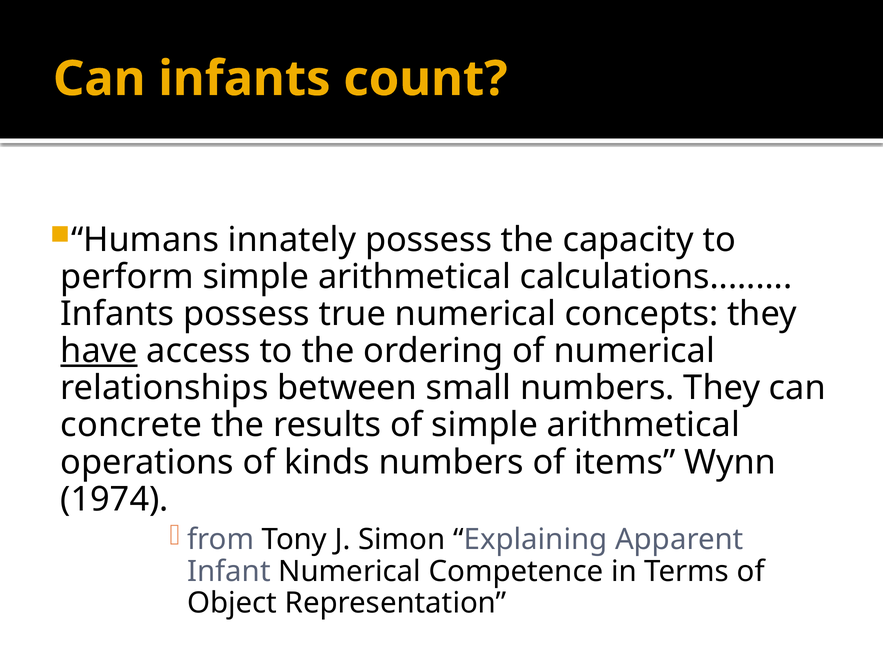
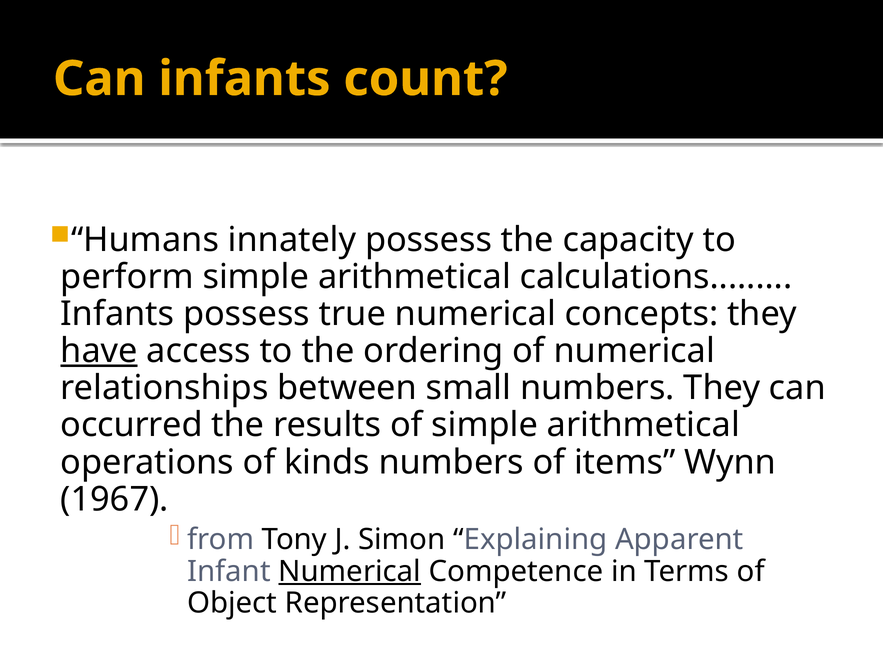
concrete: concrete -> occurred
1974: 1974 -> 1967
Numerical at (350, 572) underline: none -> present
